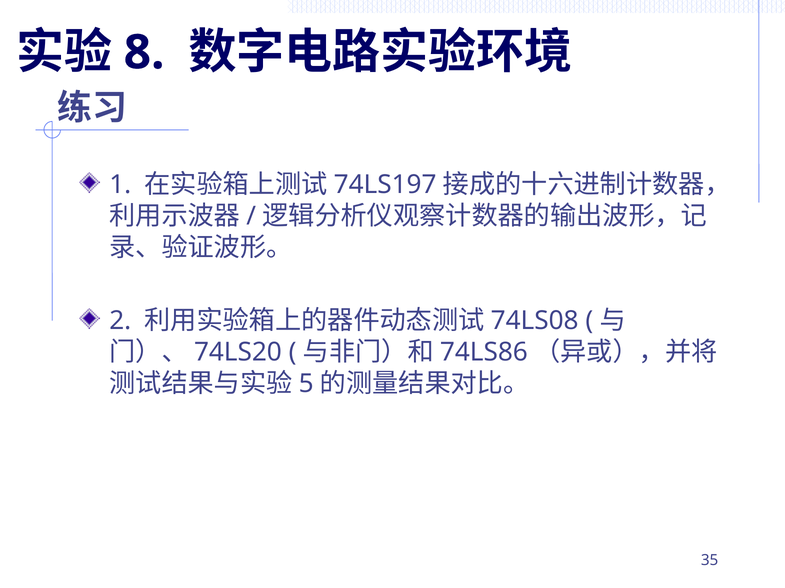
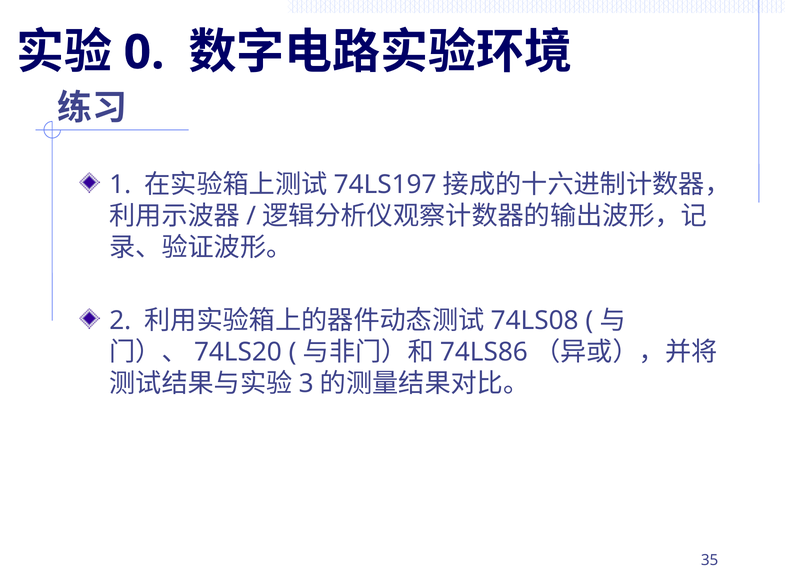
8: 8 -> 0
5: 5 -> 3
